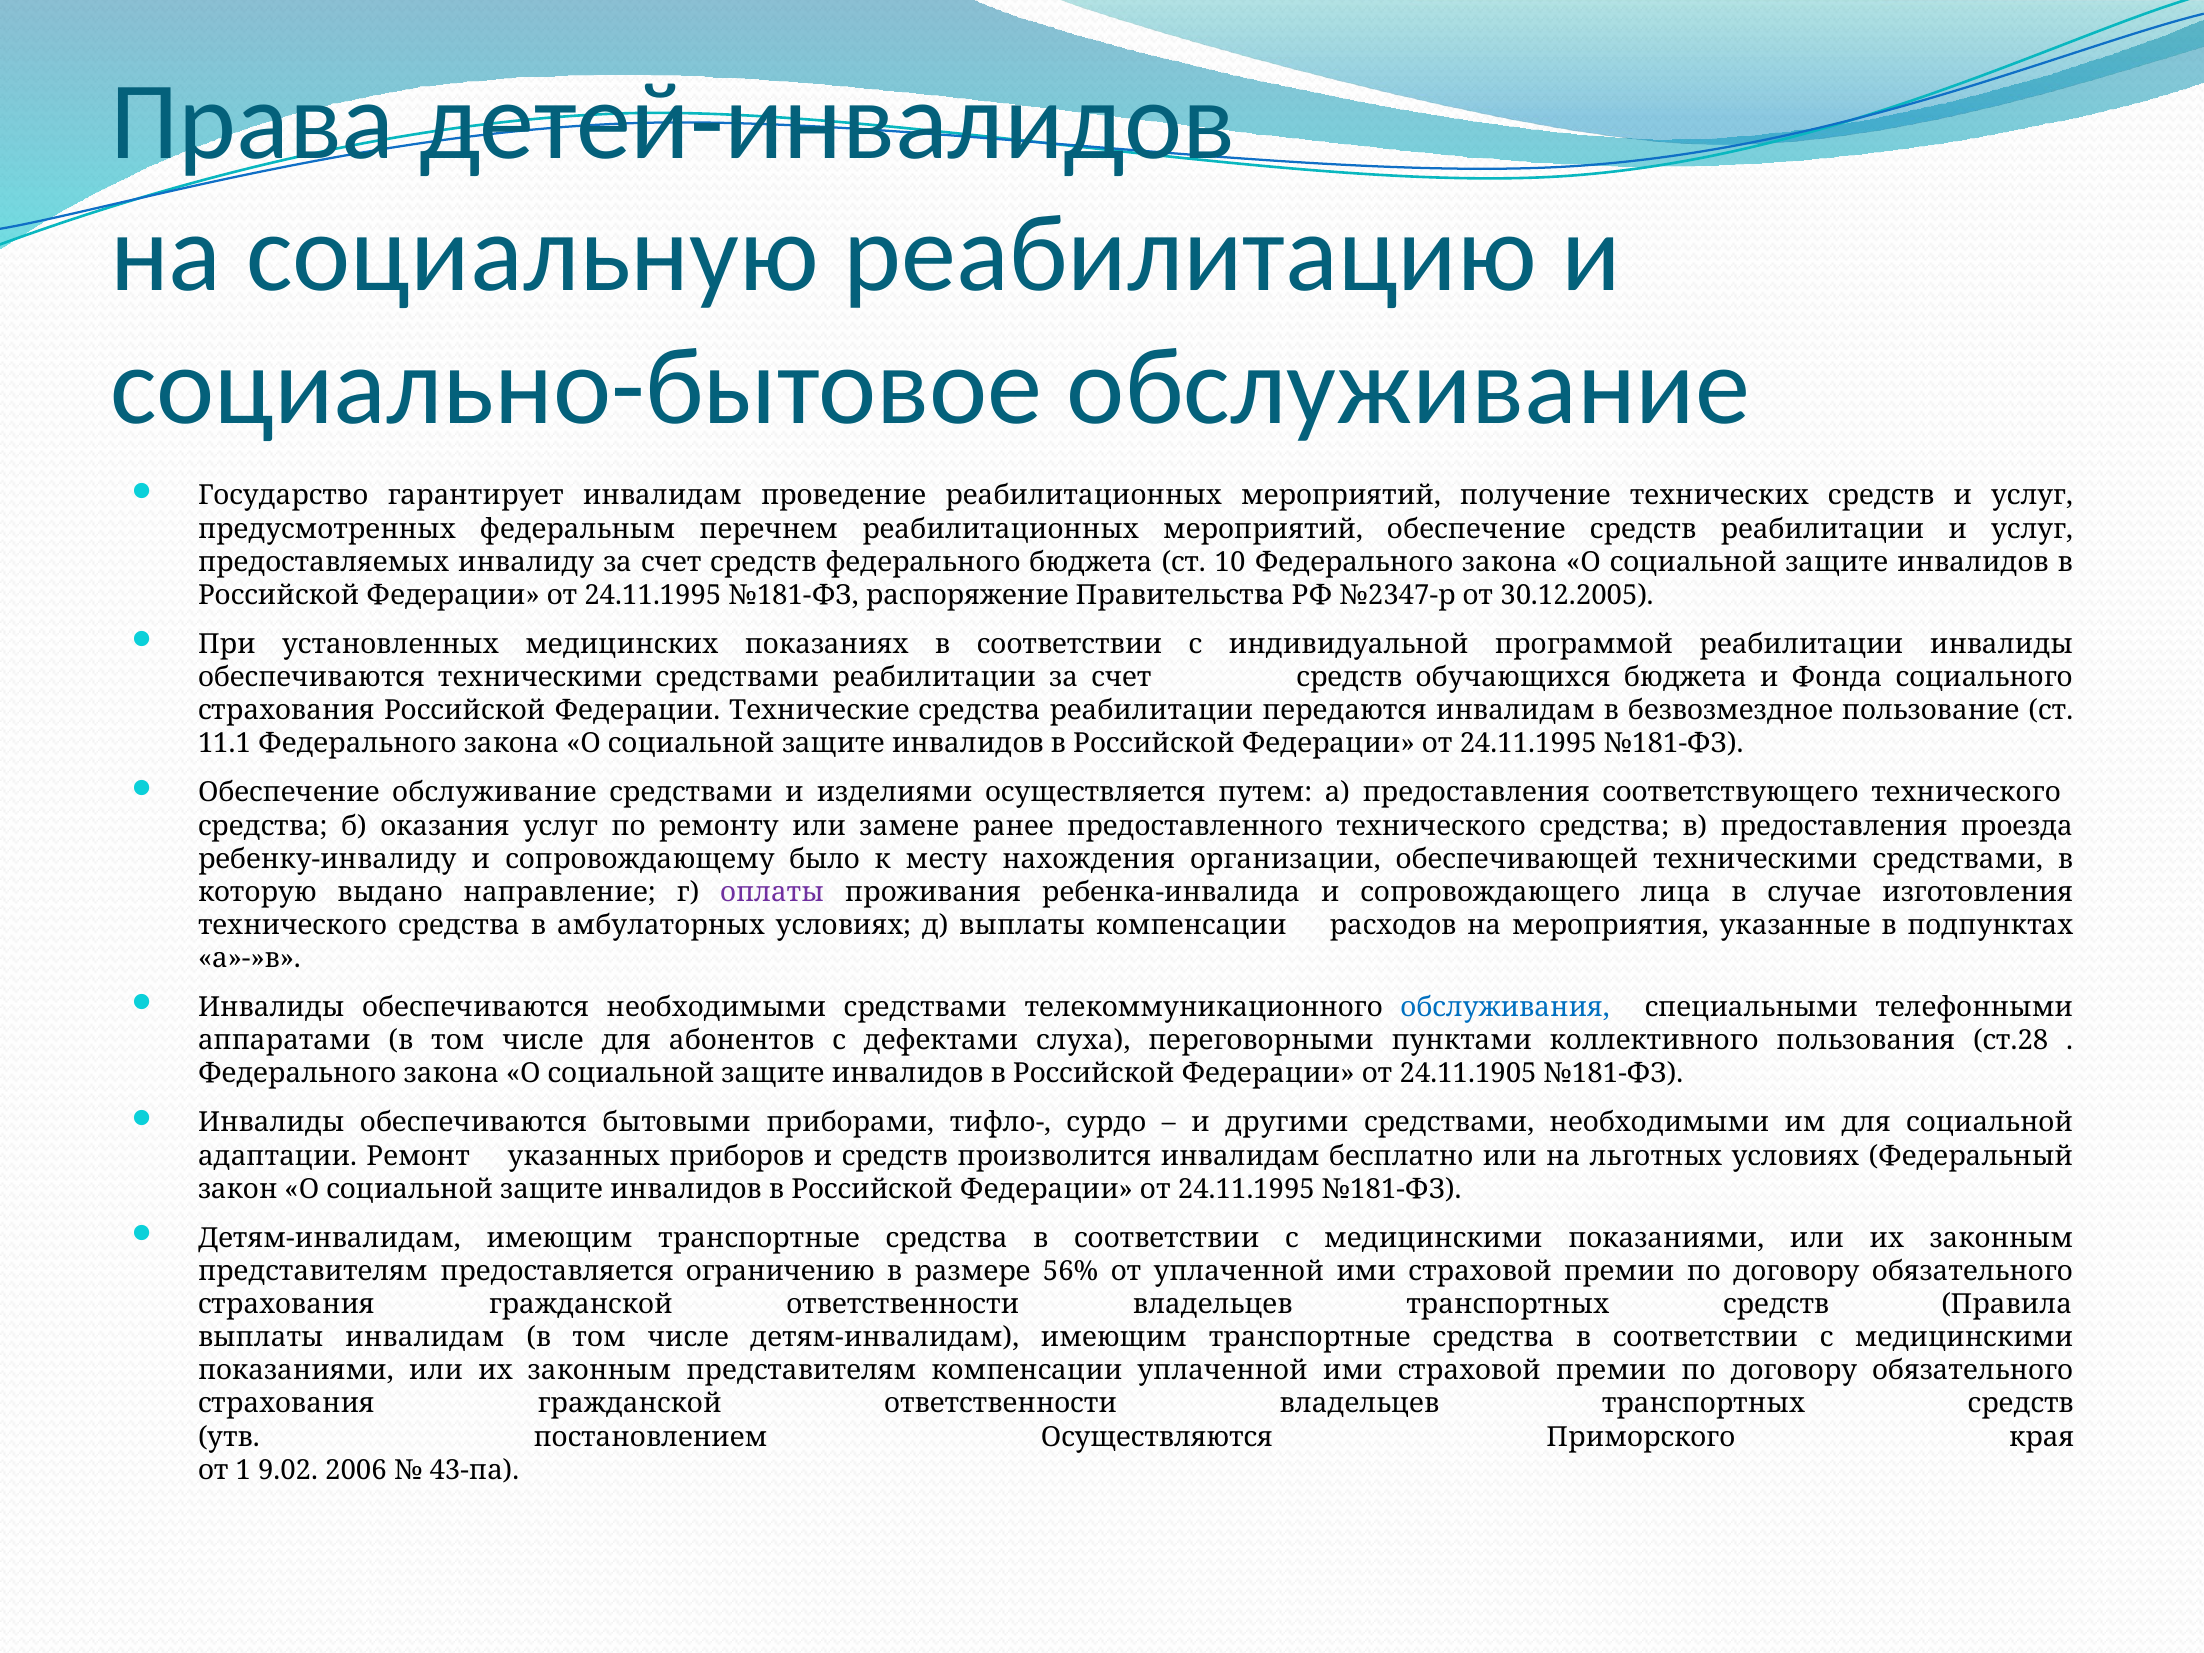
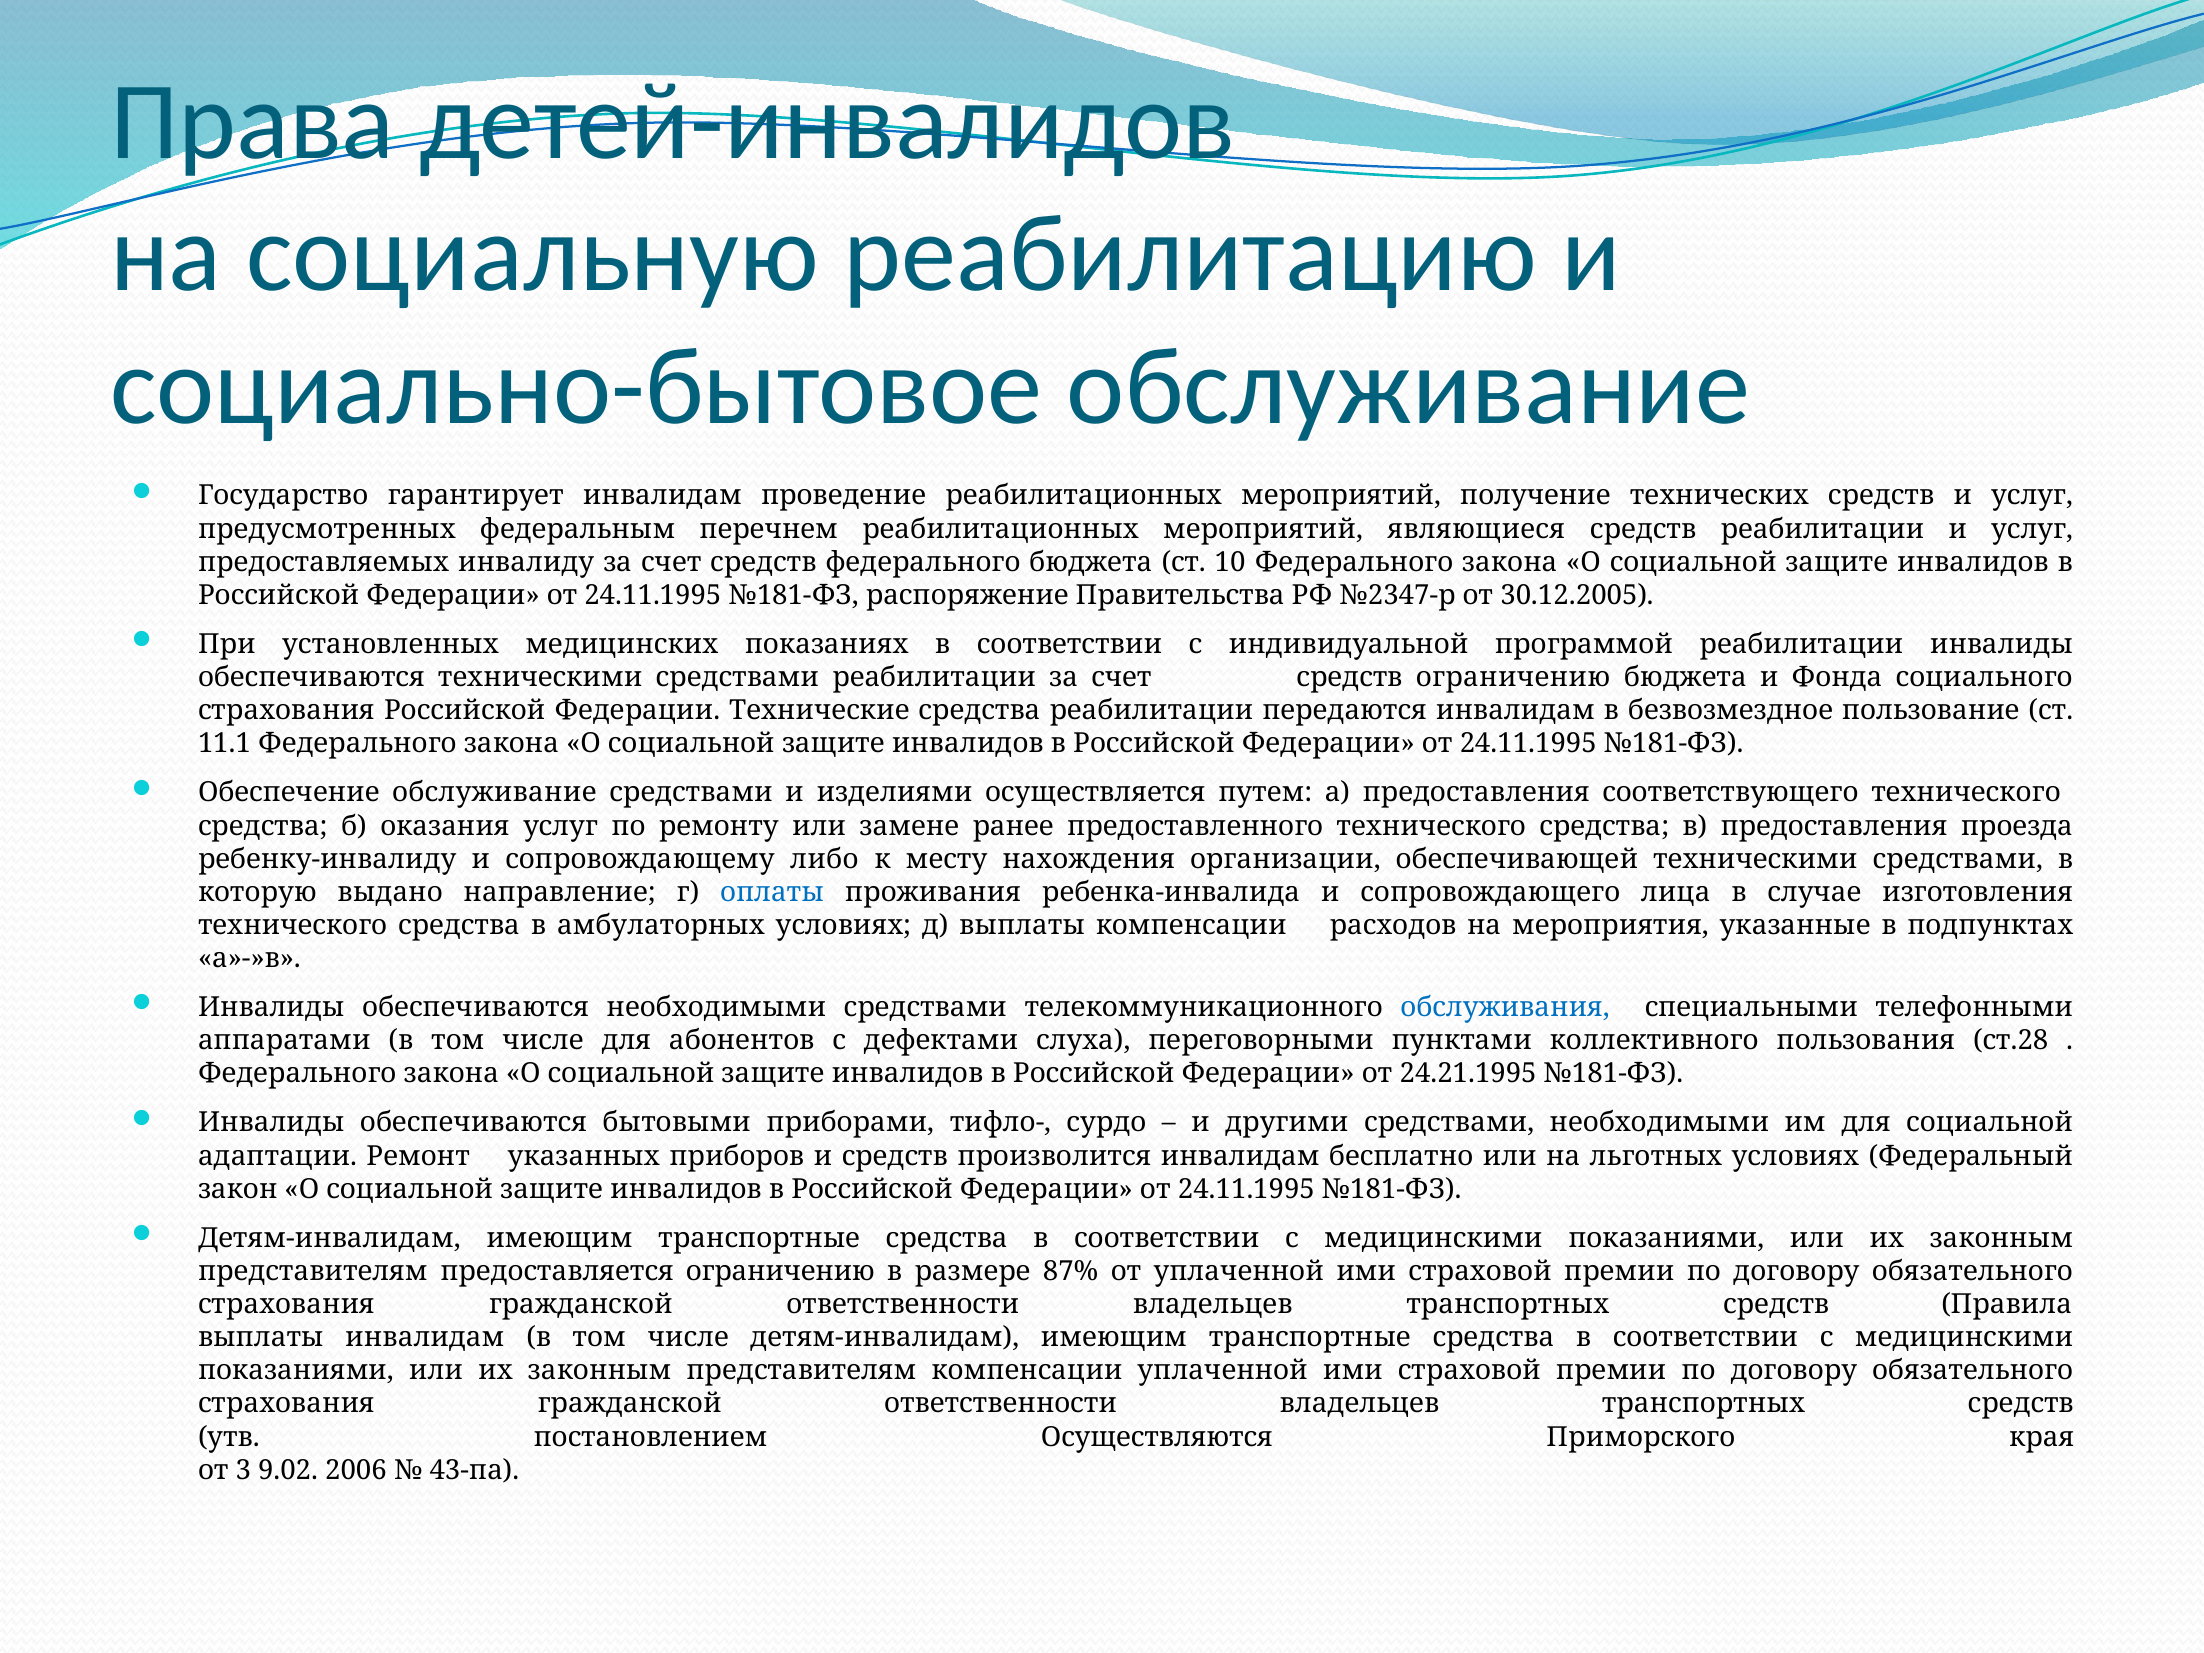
мероприятий обеспечение: обеспечение -> являющиеся
средств обучающихся: обучающихся -> ограничению
было: было -> либо
оплаты colour: purple -> blue
24.11.1905: 24.11.1905 -> 24.21.1995
56%: 56% -> 87%
1: 1 -> 3
